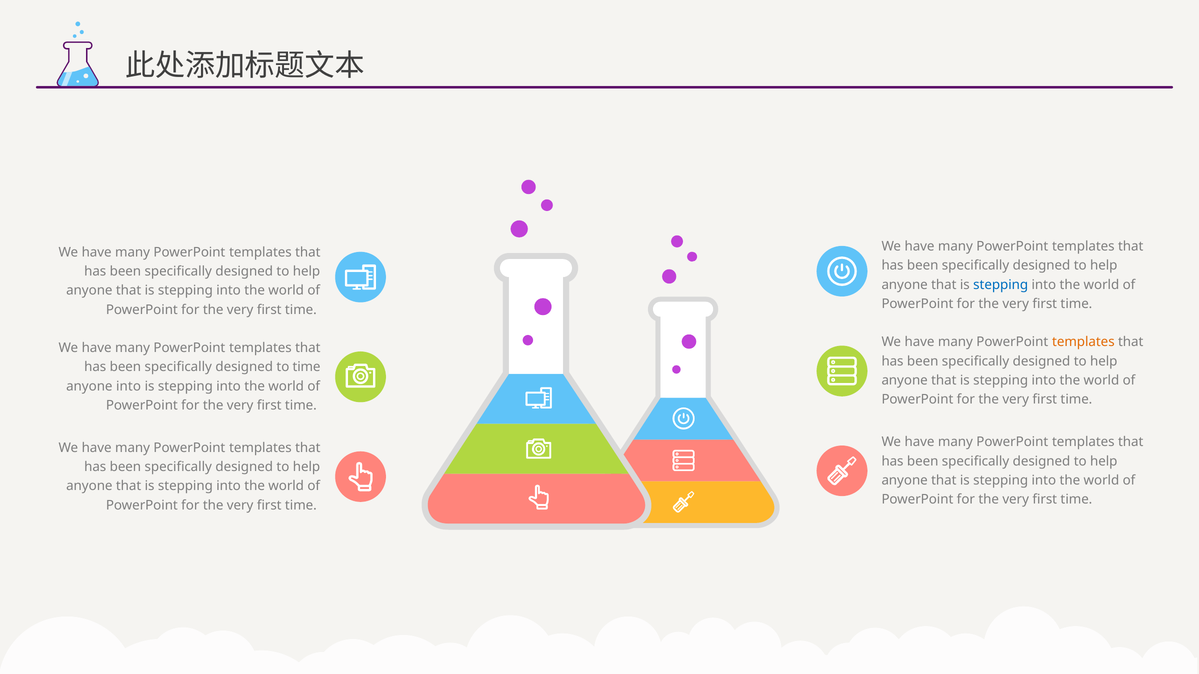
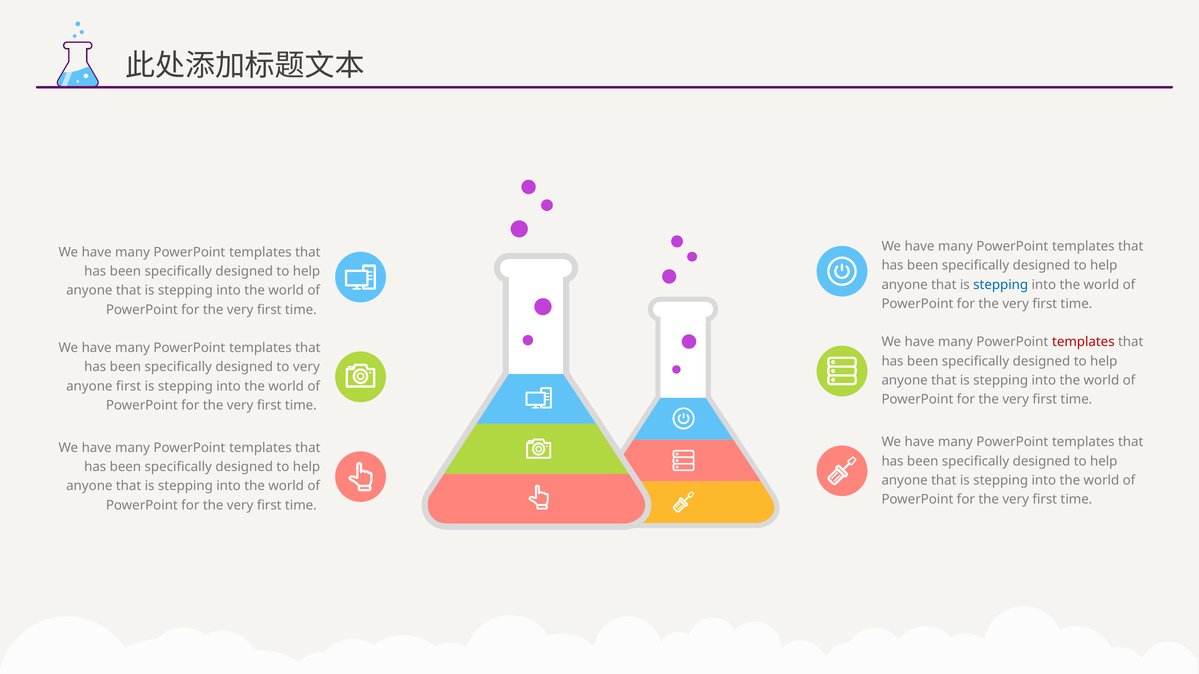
templates at (1083, 342) colour: orange -> red
to time: time -> very
anyone into: into -> first
